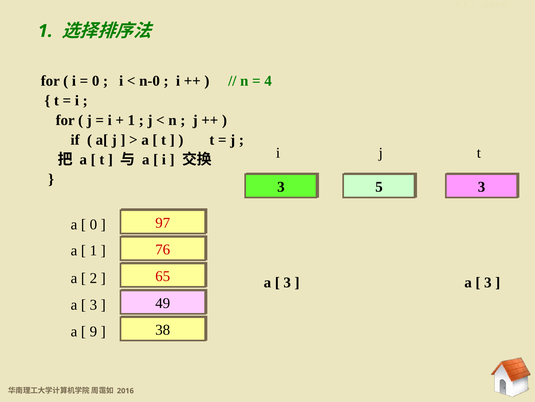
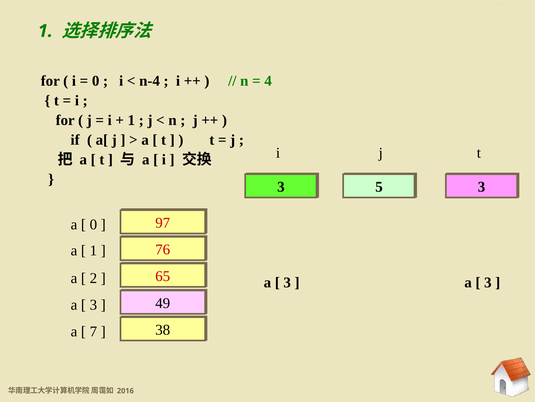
n-0: n-0 -> n-4
9: 9 -> 7
